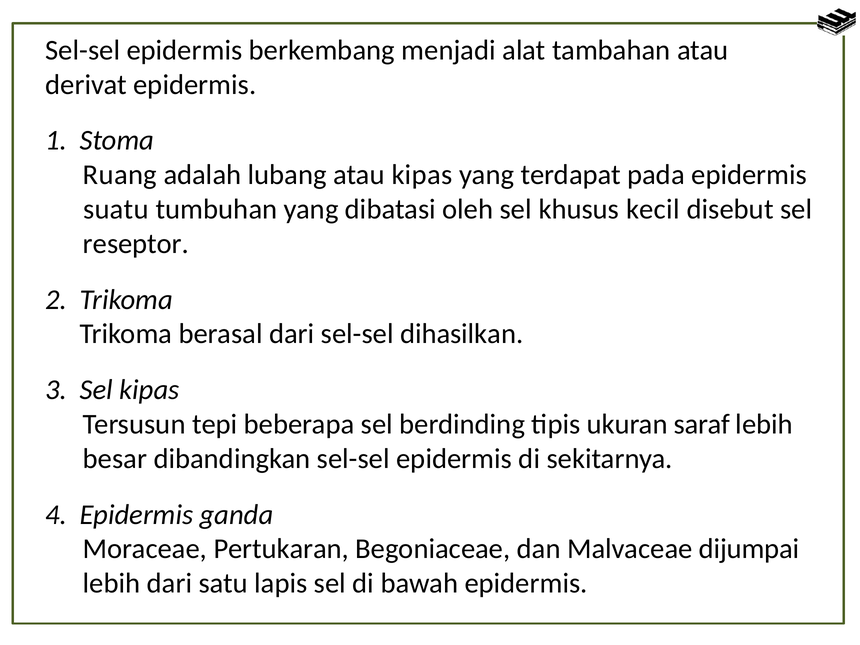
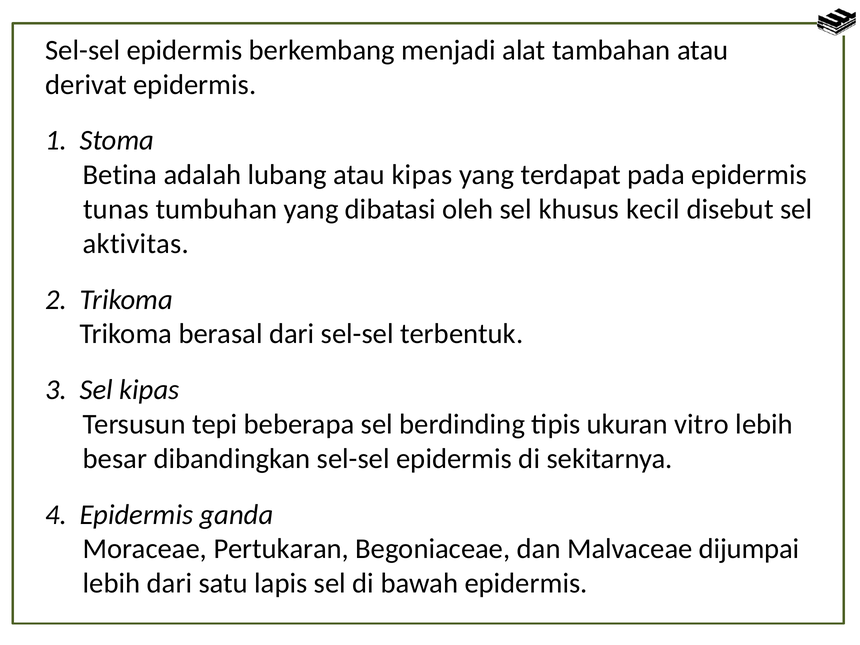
Ruang: Ruang -> Betina
suatu: suatu -> tunas
reseptor: reseptor -> aktivitas
dihasilkan: dihasilkan -> terbentuk
saraf: saraf -> vitro
